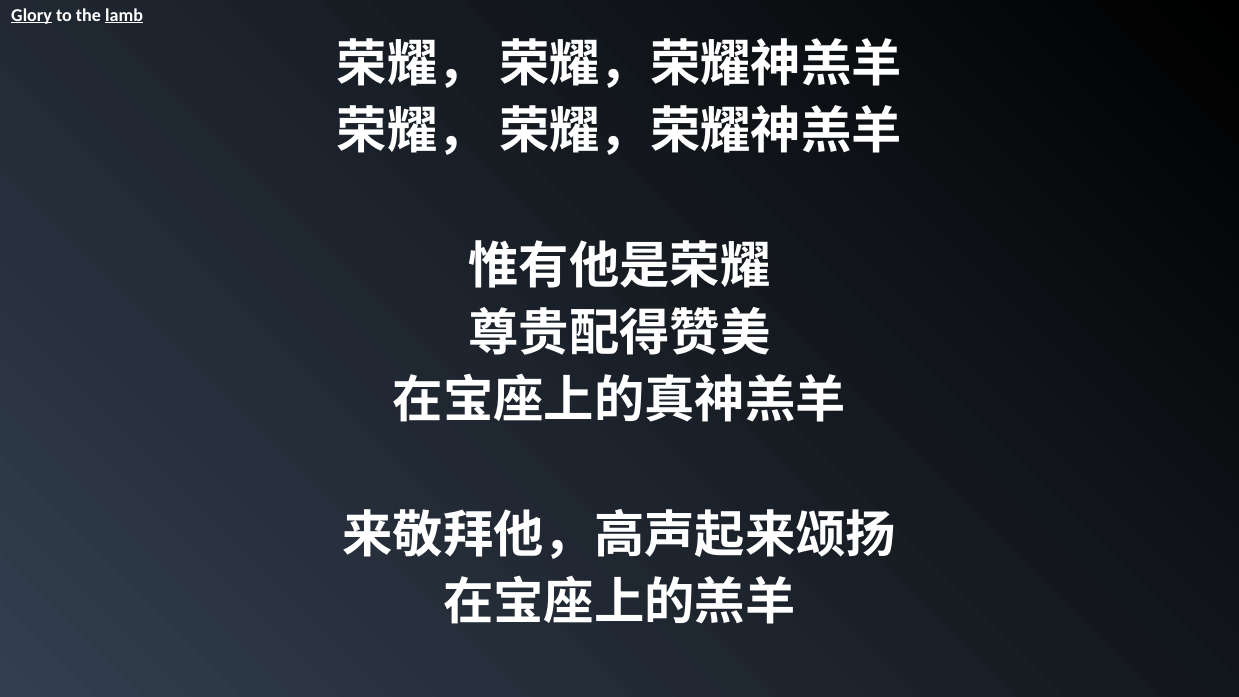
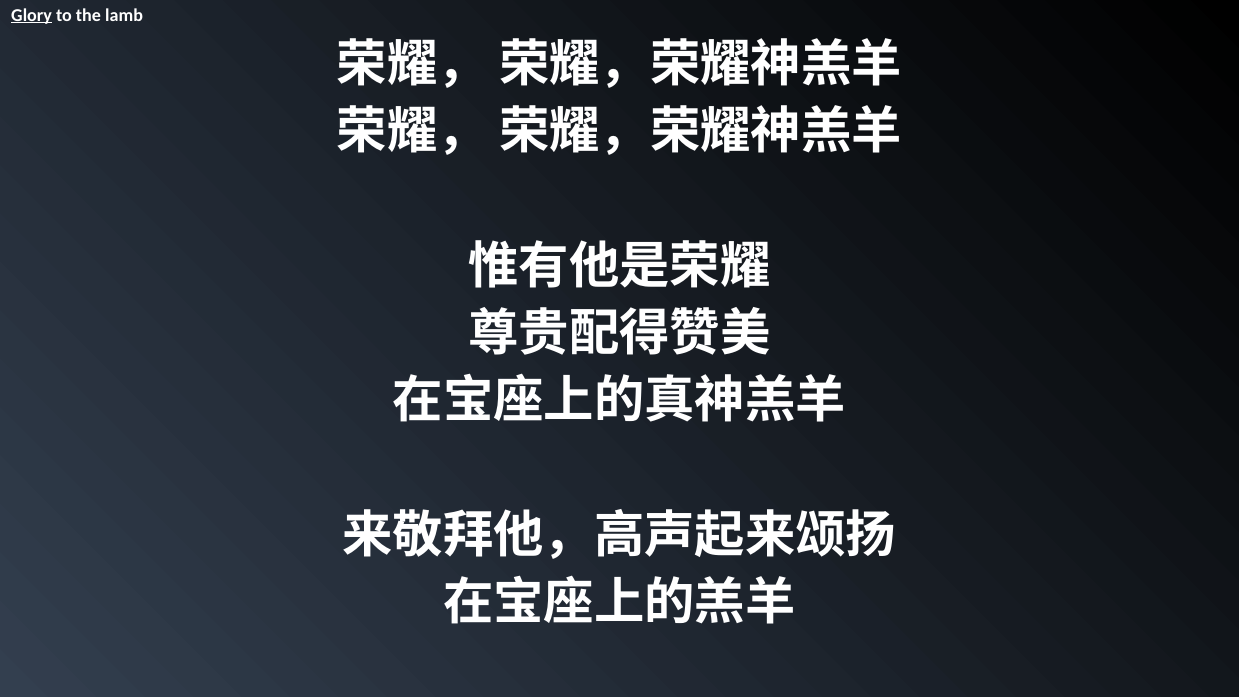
lamb underline: present -> none
